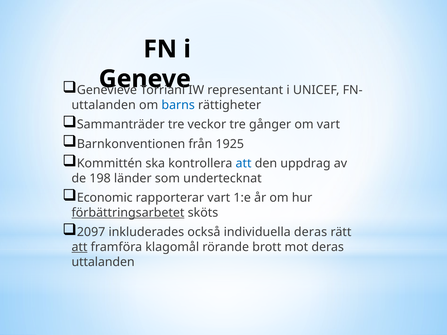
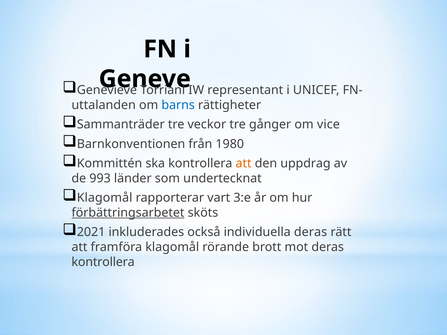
om vart: vart -> vice
1925: 1925 -> 1980
att at (244, 164) colour: blue -> orange
198: 198 -> 993
Economic at (105, 198): Economic -> Klagomål
1:e: 1:e -> 3:e
2097: 2097 -> 2021
att at (79, 247) underline: present -> none
uttalanden at (103, 262): uttalanden -> kontrollera
